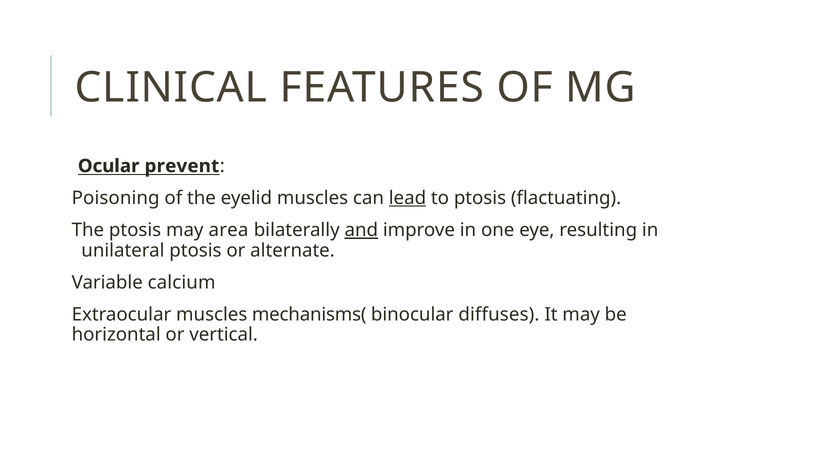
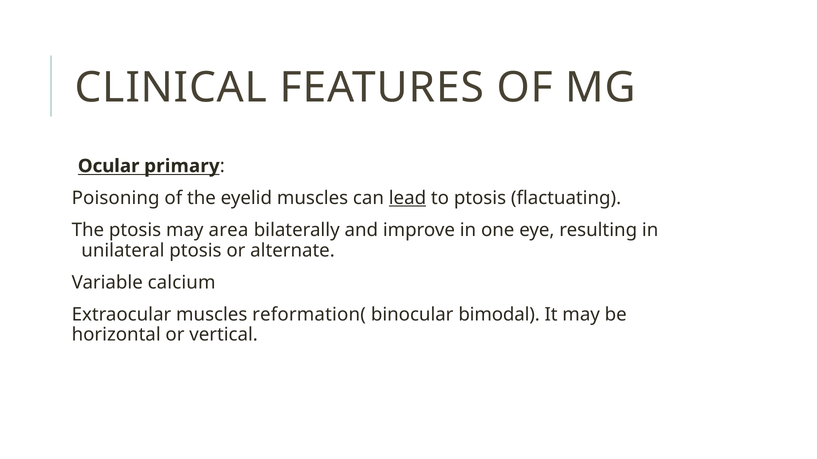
prevent: prevent -> primary
and underline: present -> none
mechanisms(: mechanisms( -> reformation(
diffuses: diffuses -> bimodal
